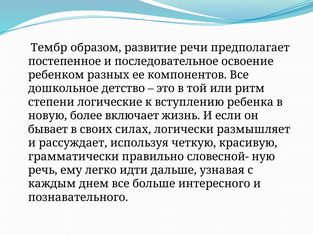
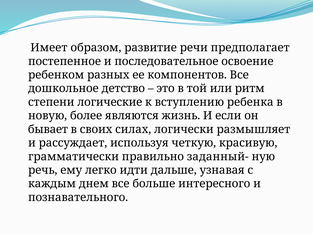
Тембр: Тембр -> Имеет
включает: включает -> являются
словесной-: словесной- -> заданный-
